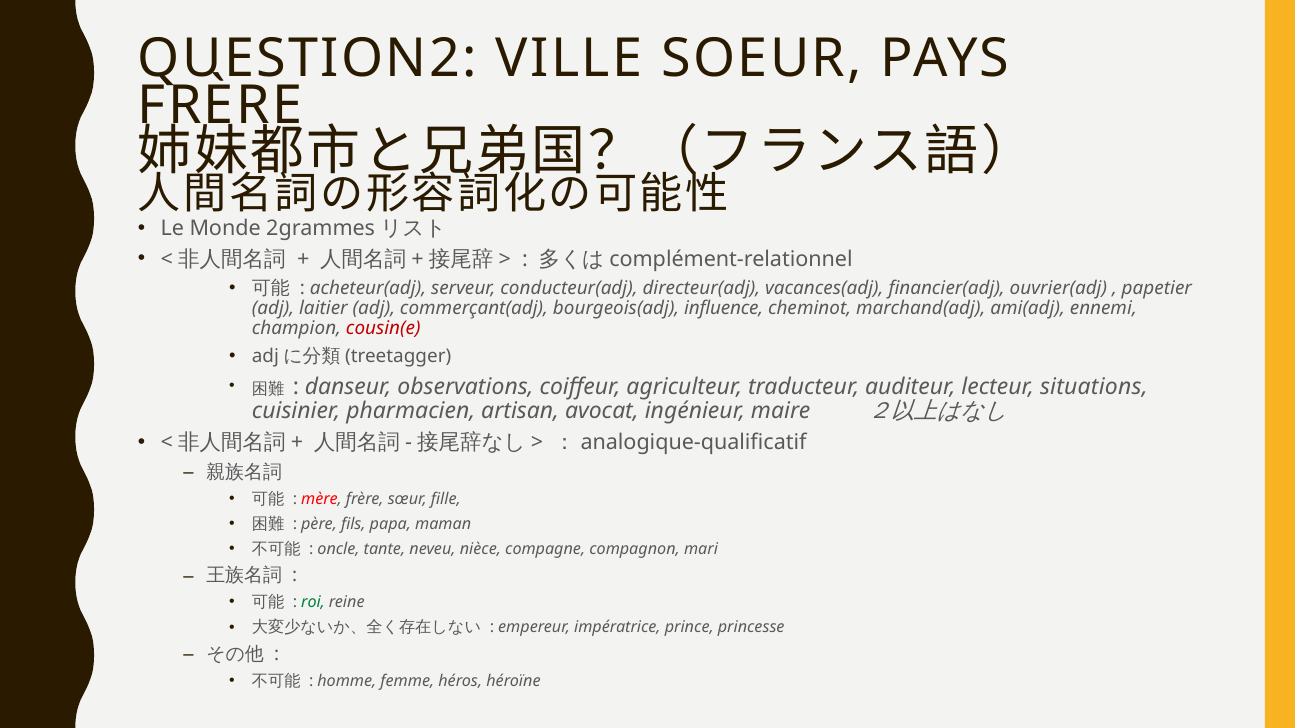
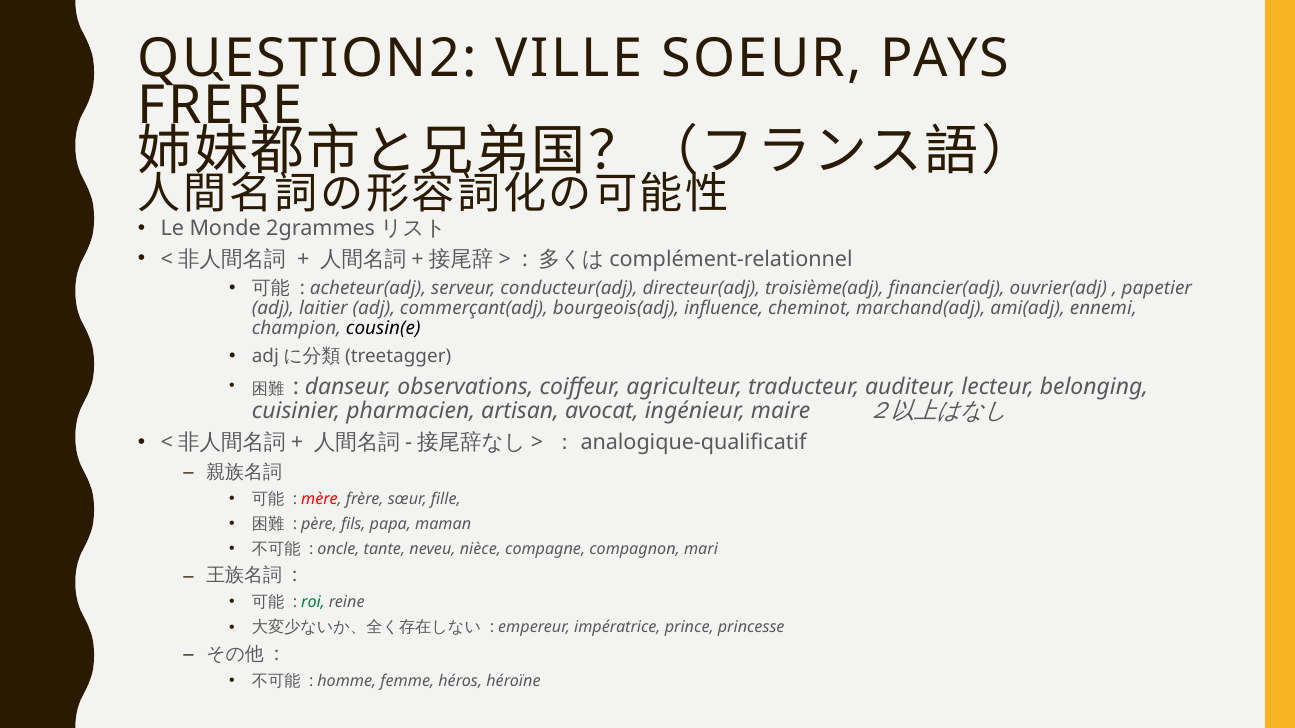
vacances(adj: vacances(adj -> troisième(adj
cousin(e colour: red -> black
situations: situations -> belonging
